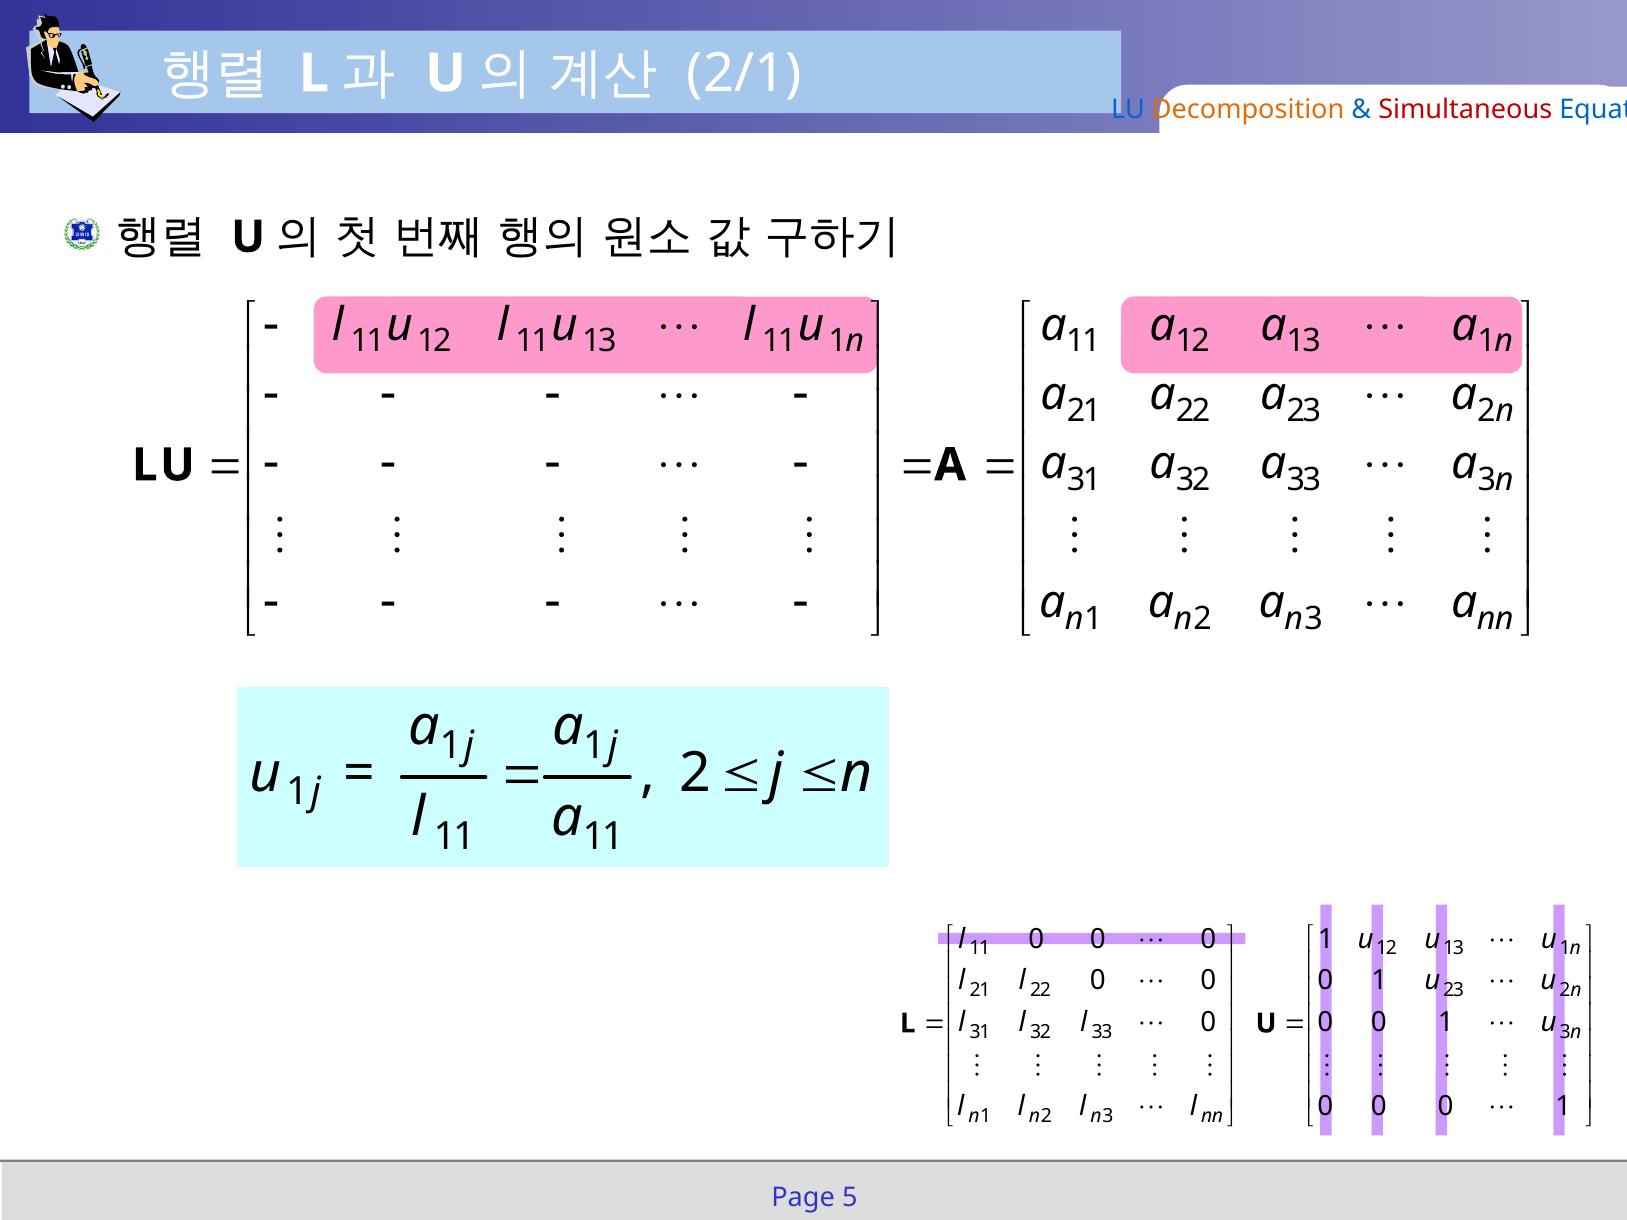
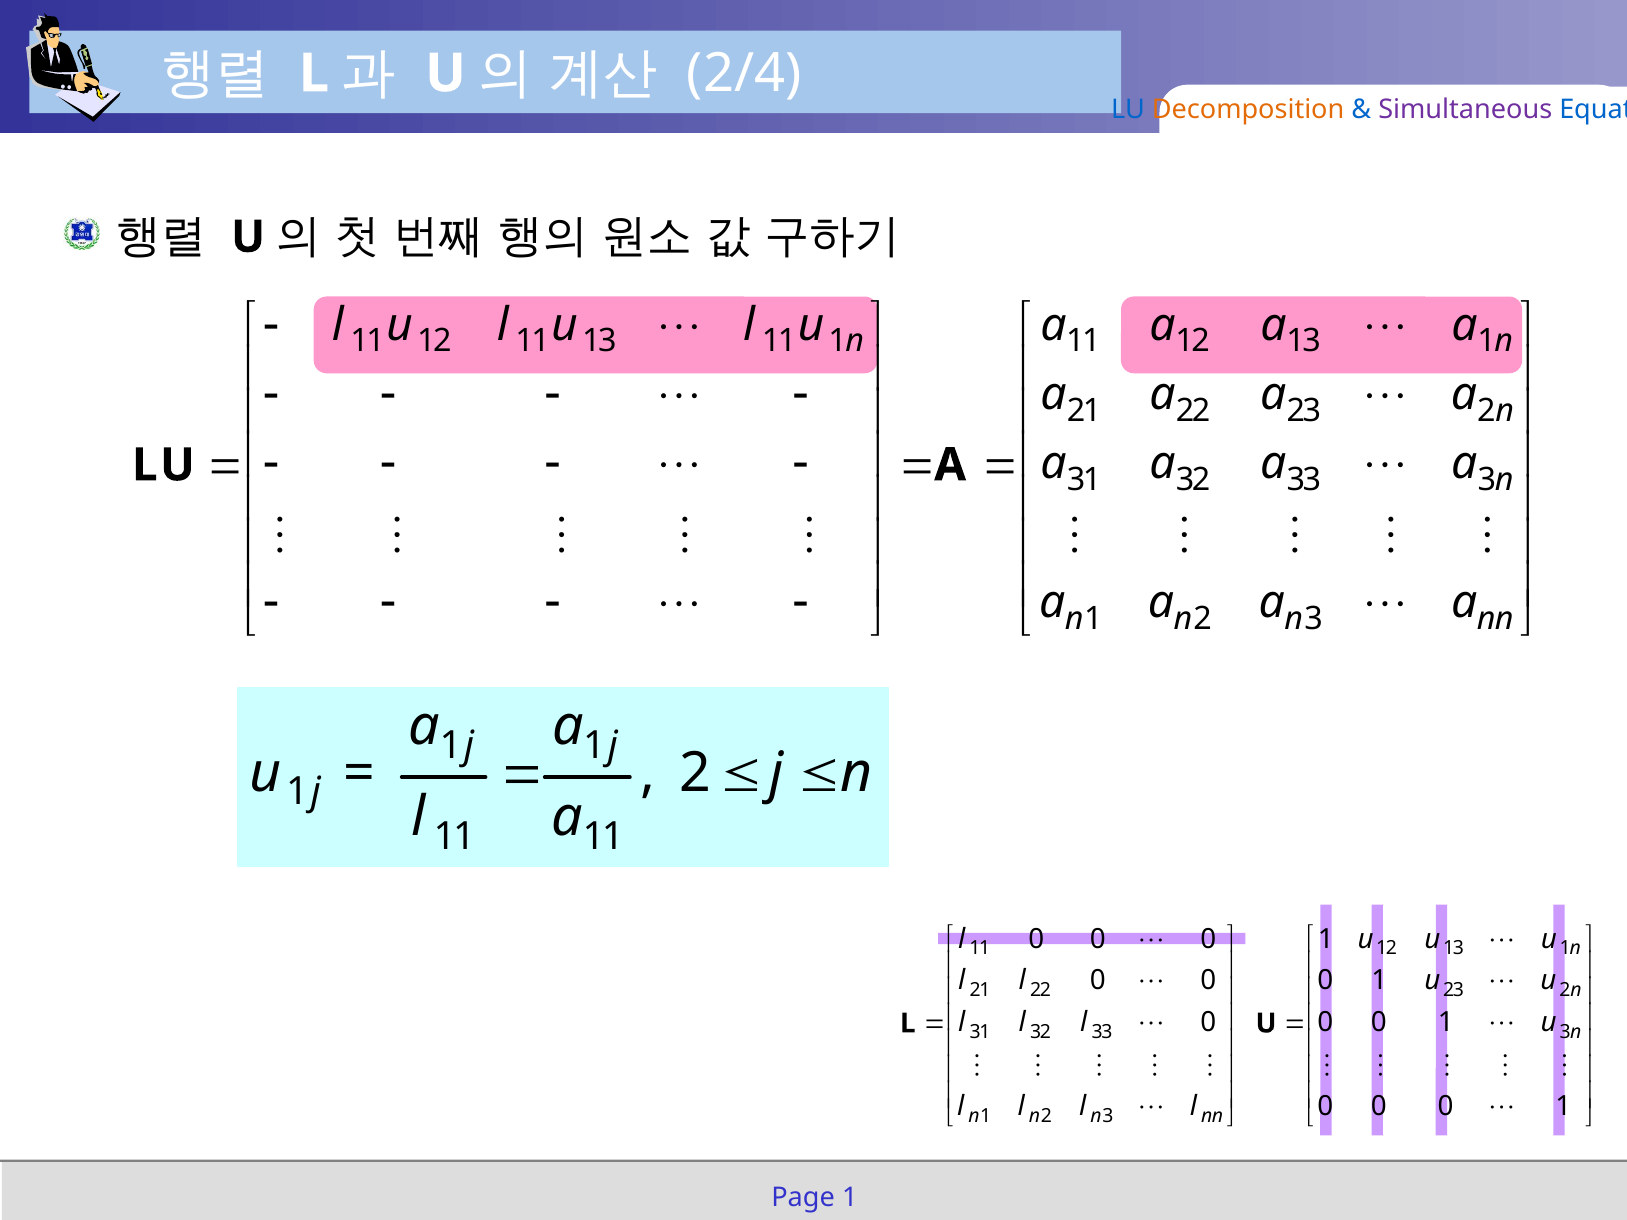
2/1: 2/1 -> 2/4
Simultaneous colour: red -> purple
Page 5: 5 -> 1
